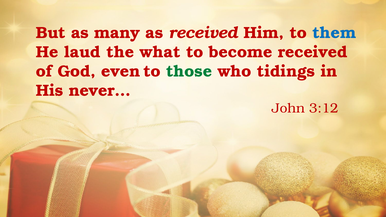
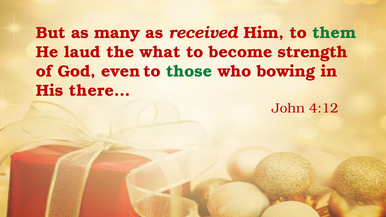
them colour: blue -> green
become received: received -> strength
tidings: tidings -> bowing
never…: never… -> there…
3:12: 3:12 -> 4:12
